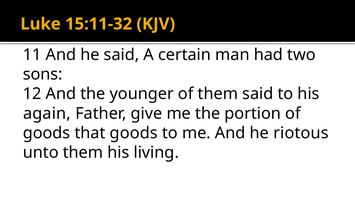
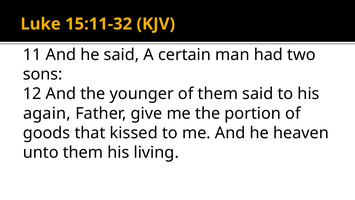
that goods: goods -> kissed
riotous: riotous -> heaven
